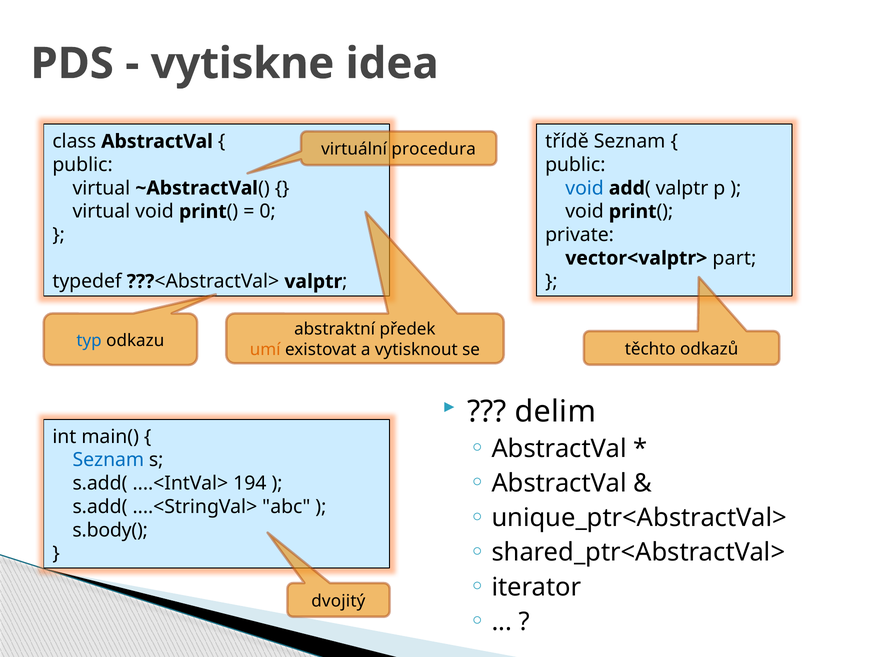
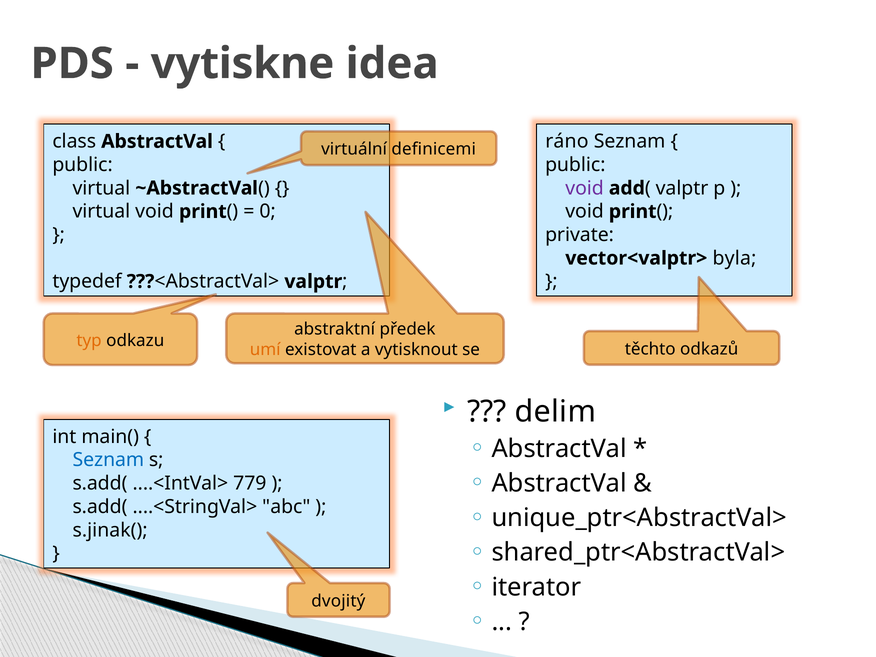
třídě: třídě -> ráno
procedura: procedura -> definicemi
void at (585, 188) colour: blue -> purple
part: part -> byla
typ colour: blue -> orange
194: 194 -> 779
s.body(: s.body( -> s.jinak(
